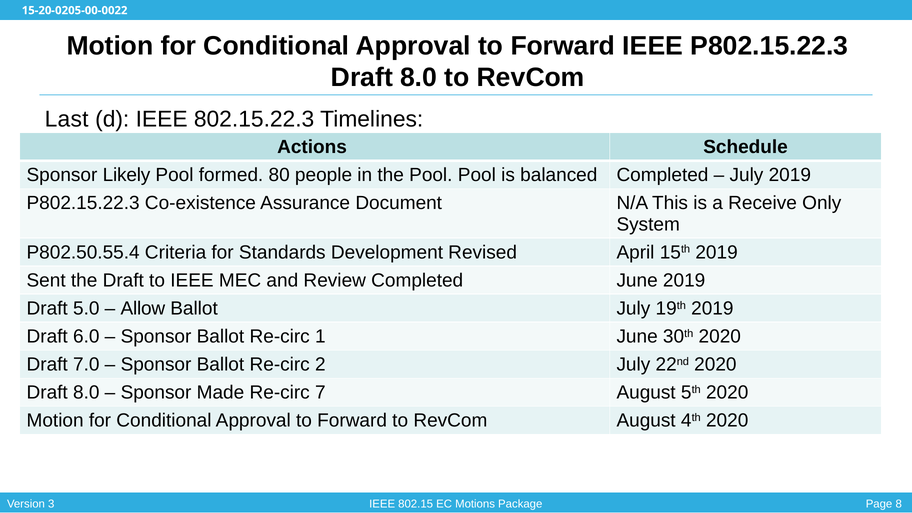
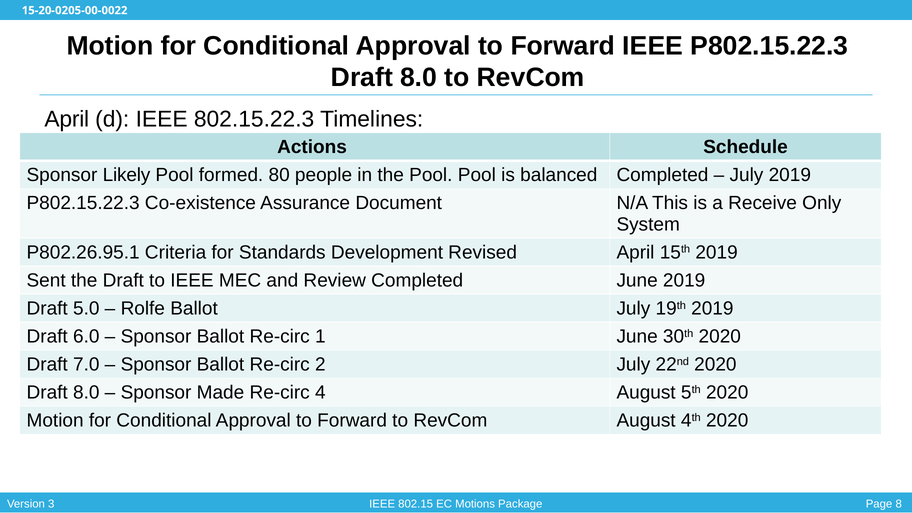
Last at (67, 119): Last -> April
P802.50.55.4: P802.50.55.4 -> P802.26.95.1
Allow: Allow -> Rolfe
7: 7 -> 4
